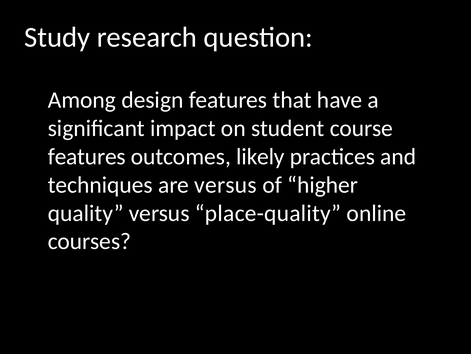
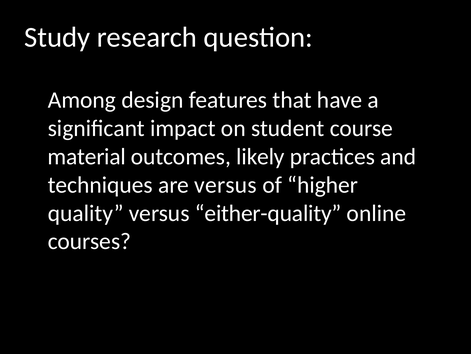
features at (87, 156): features -> material
place-quality: place-quality -> either-quality
